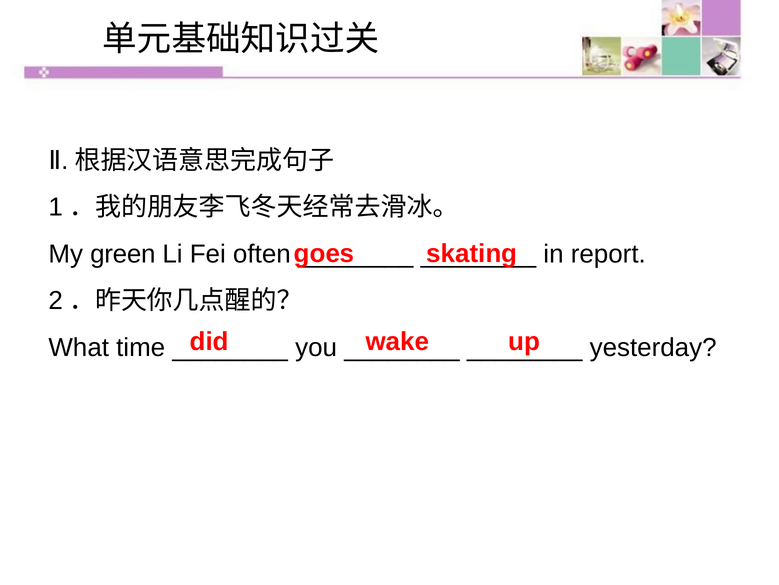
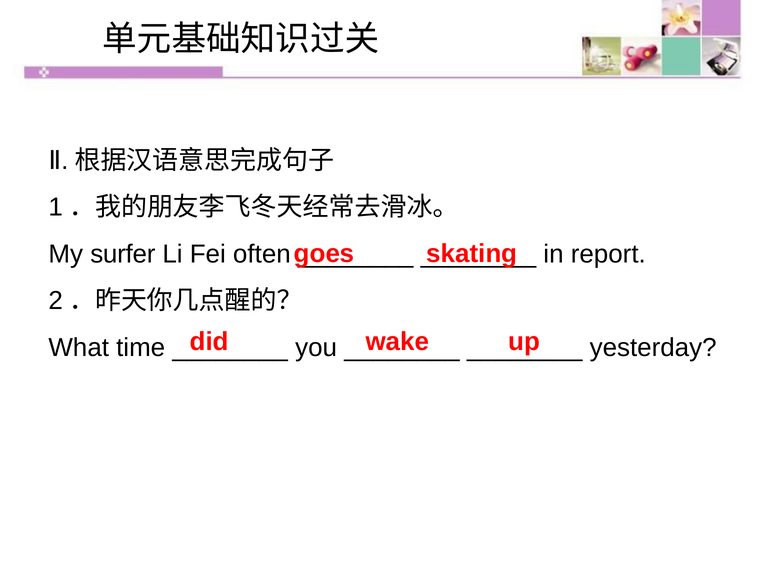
green: green -> surfer
